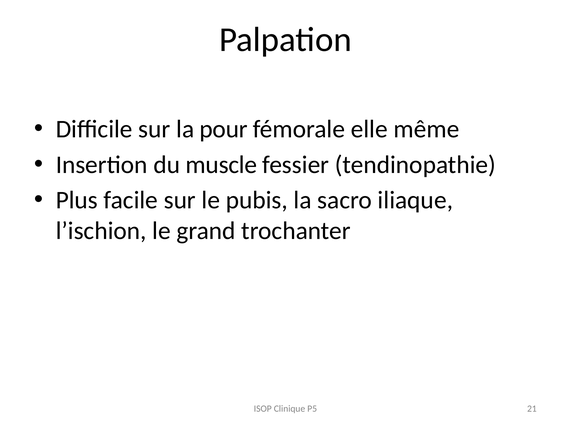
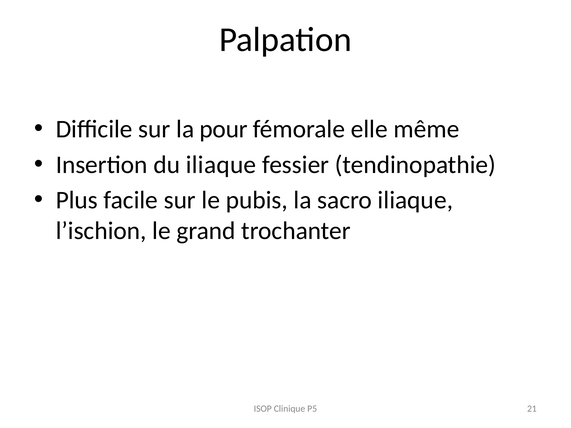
du muscle: muscle -> iliaque
